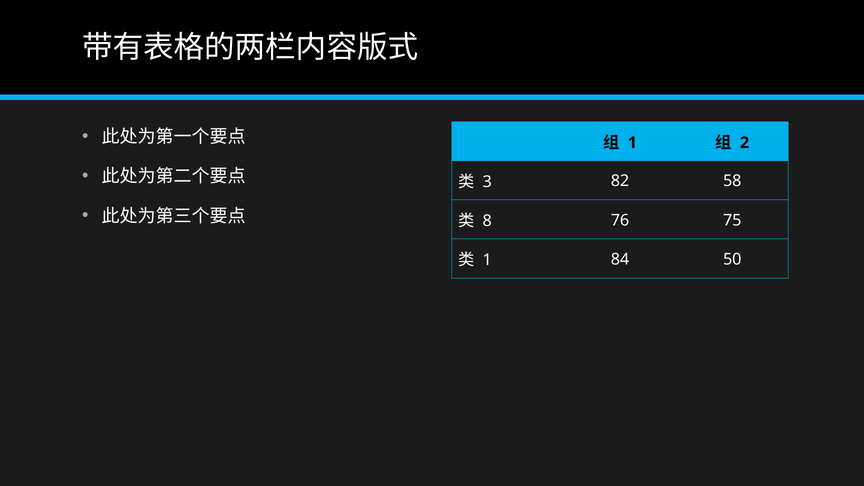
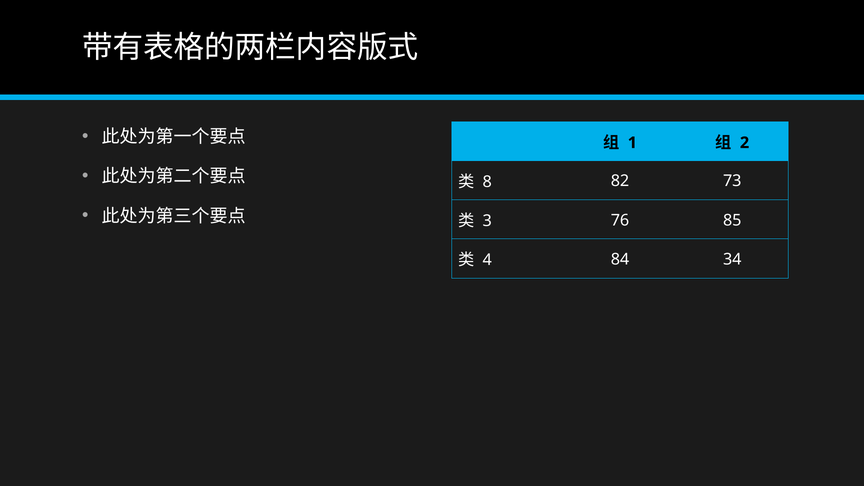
3: 3 -> 8
58: 58 -> 73
8: 8 -> 3
75: 75 -> 85
1 at (487, 260): 1 -> 4
50: 50 -> 34
